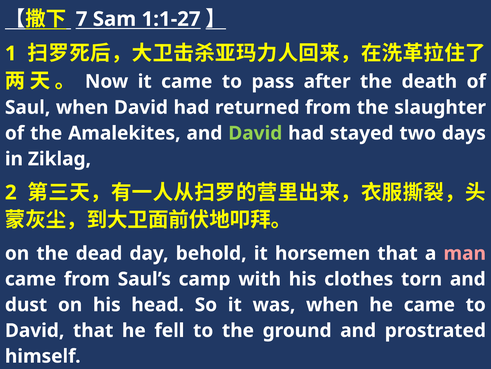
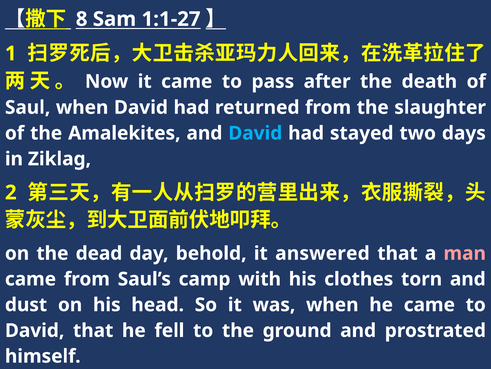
7: 7 -> 8
David at (255, 133) colour: light green -> light blue
horsemen: horsemen -> answered
